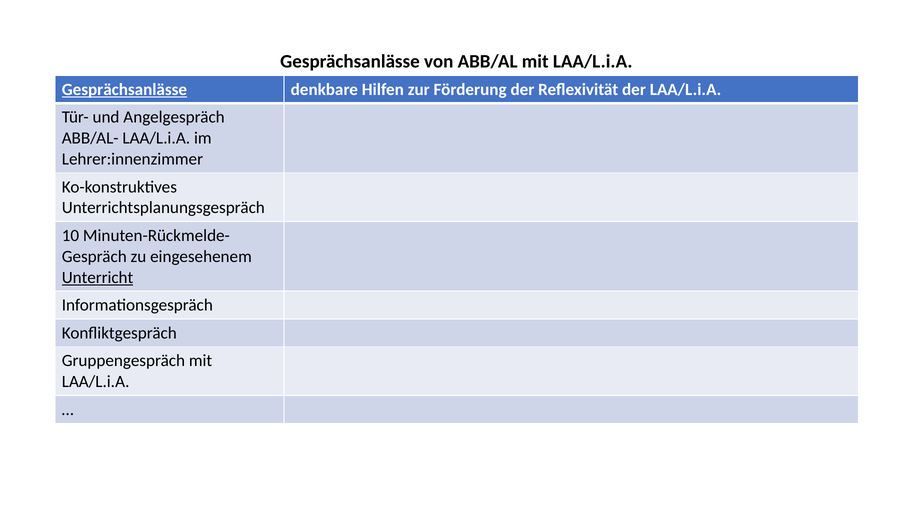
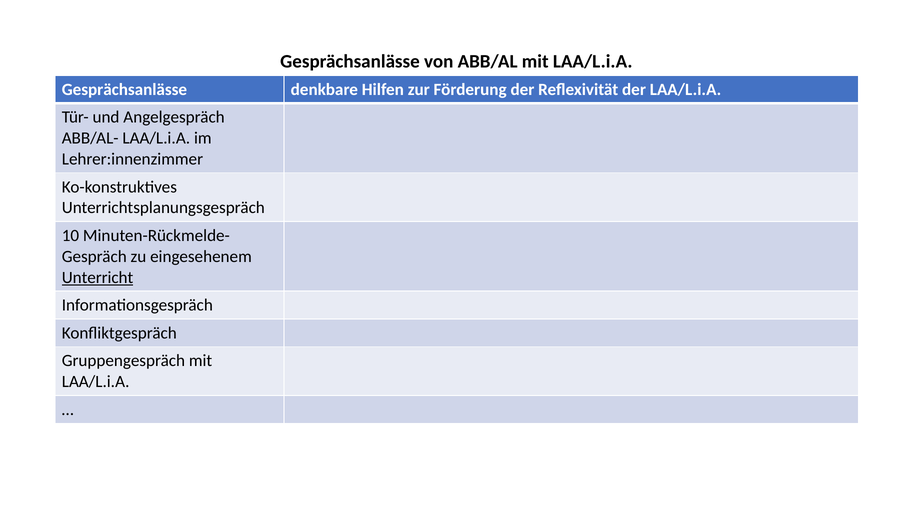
Gesprächsanlässe at (124, 89) underline: present -> none
